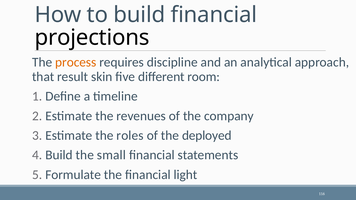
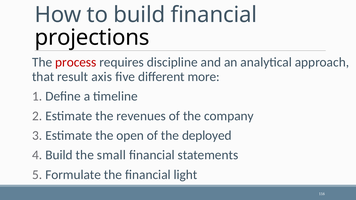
process colour: orange -> red
skin: skin -> axis
room: room -> more
roles: roles -> open
